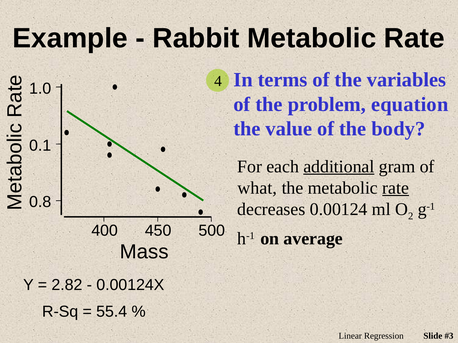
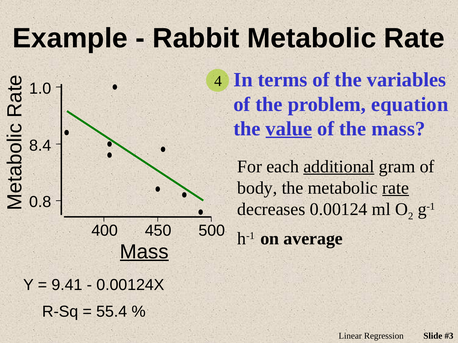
value underline: none -> present
the body: body -> mass
0.1: 0.1 -> 8.4
what: what -> body
Mass at (144, 252) underline: none -> present
2.82: 2.82 -> 9.41
